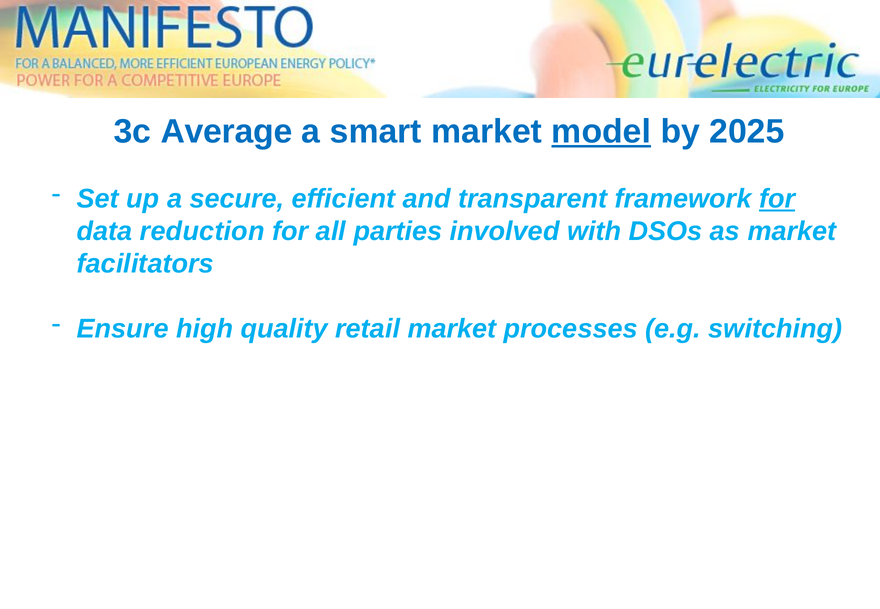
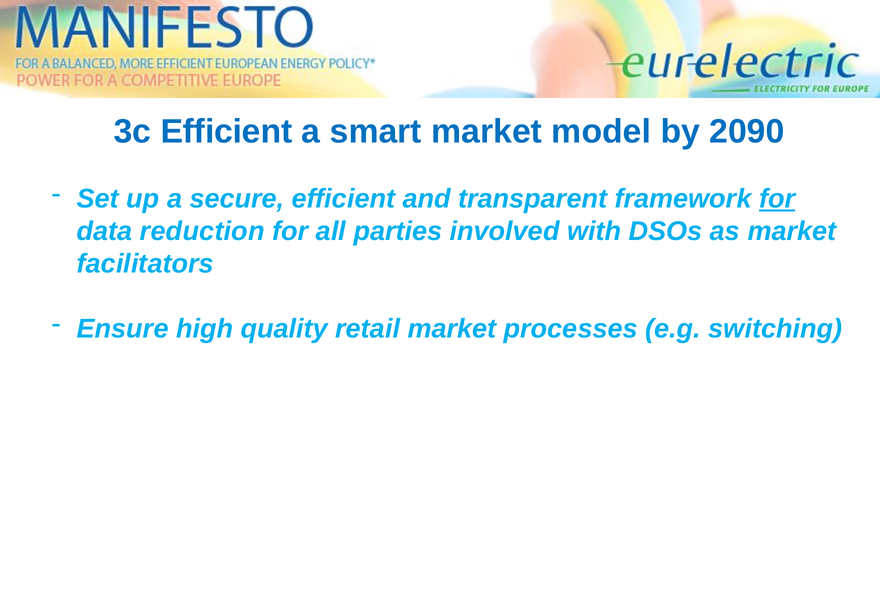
3c Average: Average -> Efficient
model underline: present -> none
2025: 2025 -> 2090
